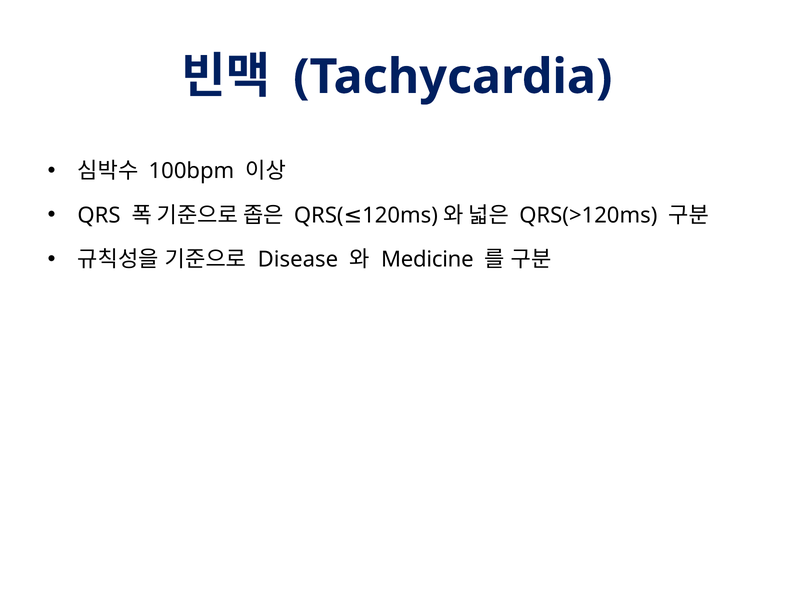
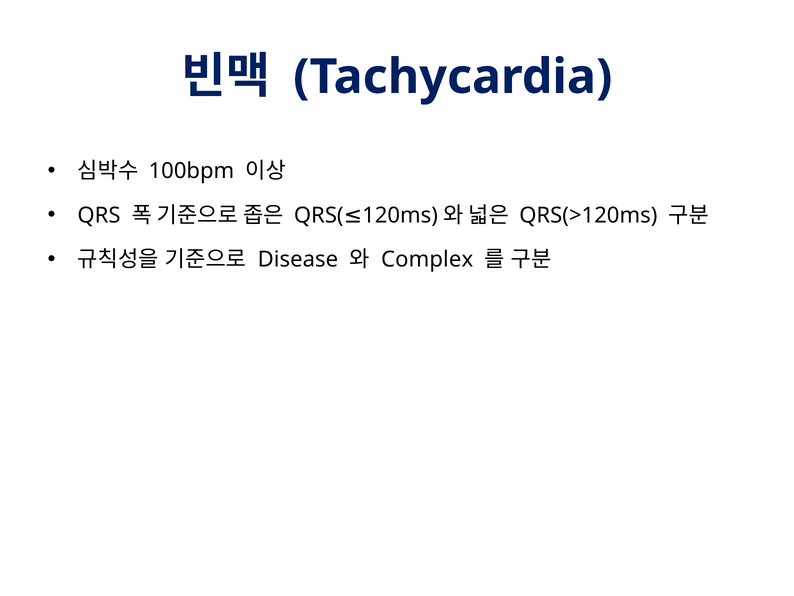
Medicine: Medicine -> Complex
